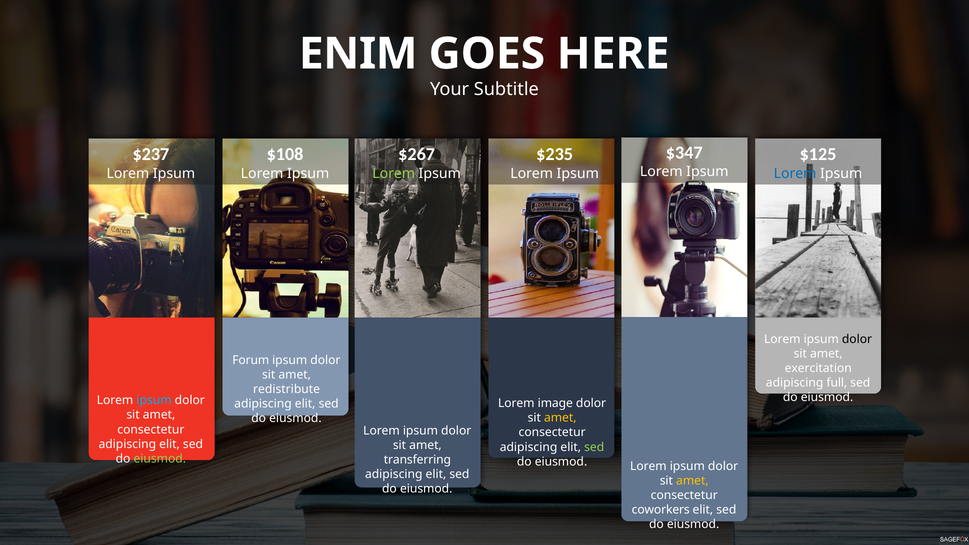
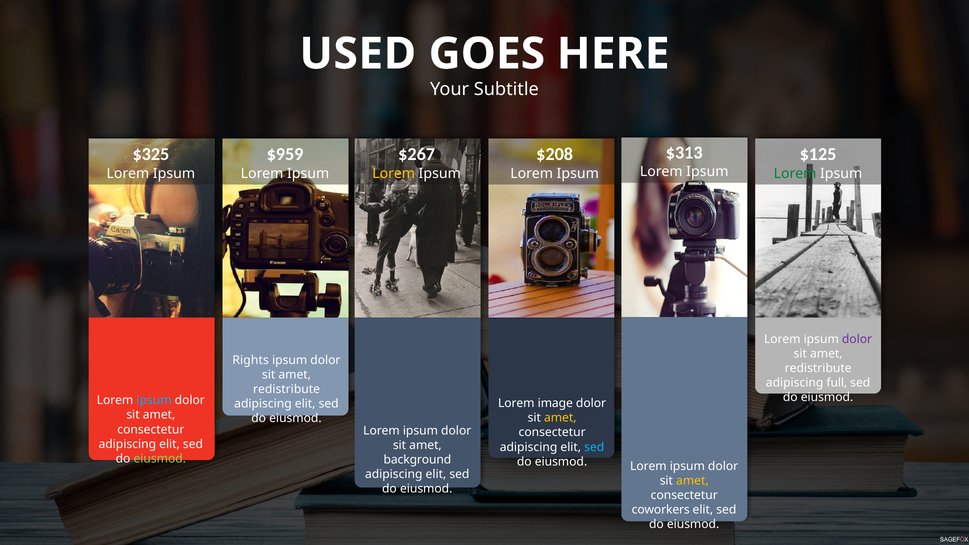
ENIM: ENIM -> USED
$347: $347 -> $313
$237: $237 -> $325
$108: $108 -> $959
$235: $235 -> $208
Lorem at (394, 173) colour: light green -> yellow
Lorem at (795, 173) colour: blue -> green
dolor at (857, 339) colour: black -> purple
Forum: Forum -> Rights
exercitation at (818, 368): exercitation -> redistribute
sed at (594, 447) colour: light green -> light blue
transferring: transferring -> background
